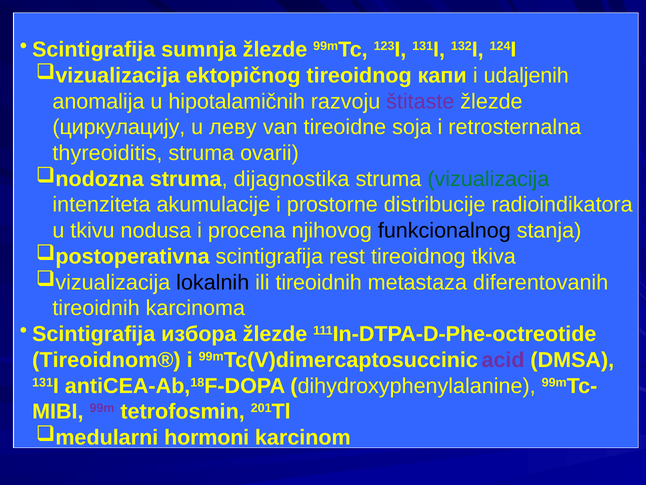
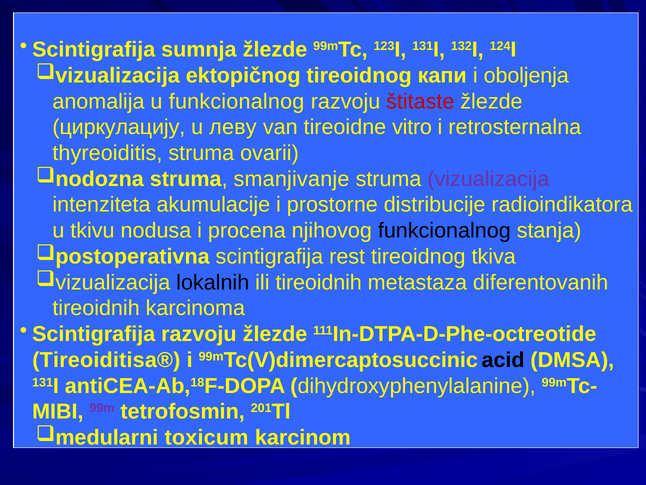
udaljenih: udaljenih -> oboljenja
u hipotalamičnih: hipotalamičnih -> funkcionalnog
štitaste colour: purple -> red
soja: soja -> vitro
dijagnostika: dijagnostika -> smanjivanje
vizualizacija colour: green -> purple
Scintigrafija избора: избора -> razvoju
Tireoidnom®: Tireoidnom® -> Tireoiditisa®
acid colour: purple -> black
hormoni: hormoni -> toxicum
